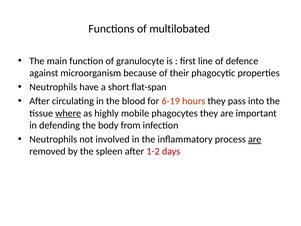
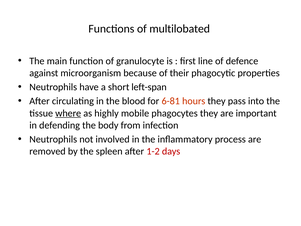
flat-span: flat-span -> left-span
6-19: 6-19 -> 6-81
are at (255, 139) underline: present -> none
